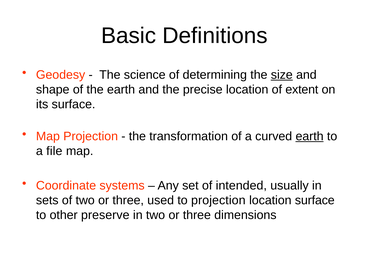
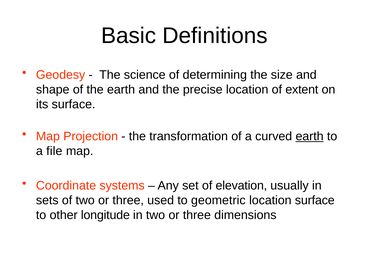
size underline: present -> none
intended: intended -> elevation
to projection: projection -> geometric
preserve: preserve -> longitude
